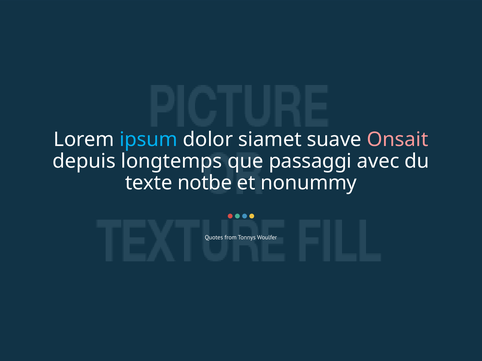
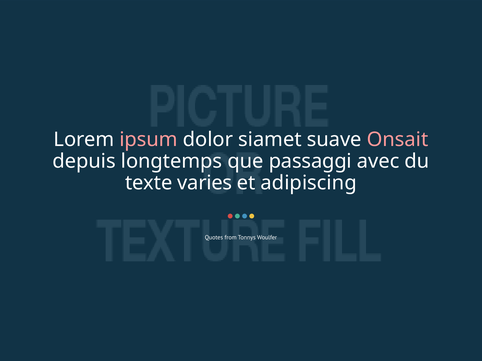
ipsum colour: light blue -> pink
notbe: notbe -> varies
nonummy: nonummy -> adipiscing
